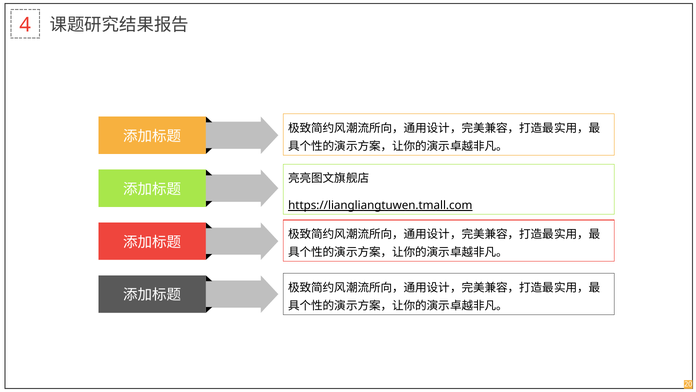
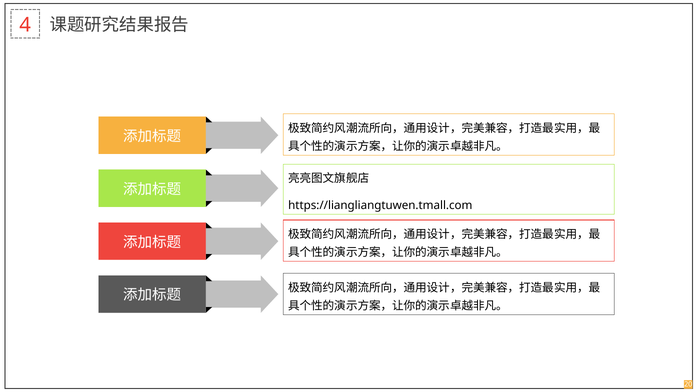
https://liangliangtuwen.tmall.com underline: present -> none
